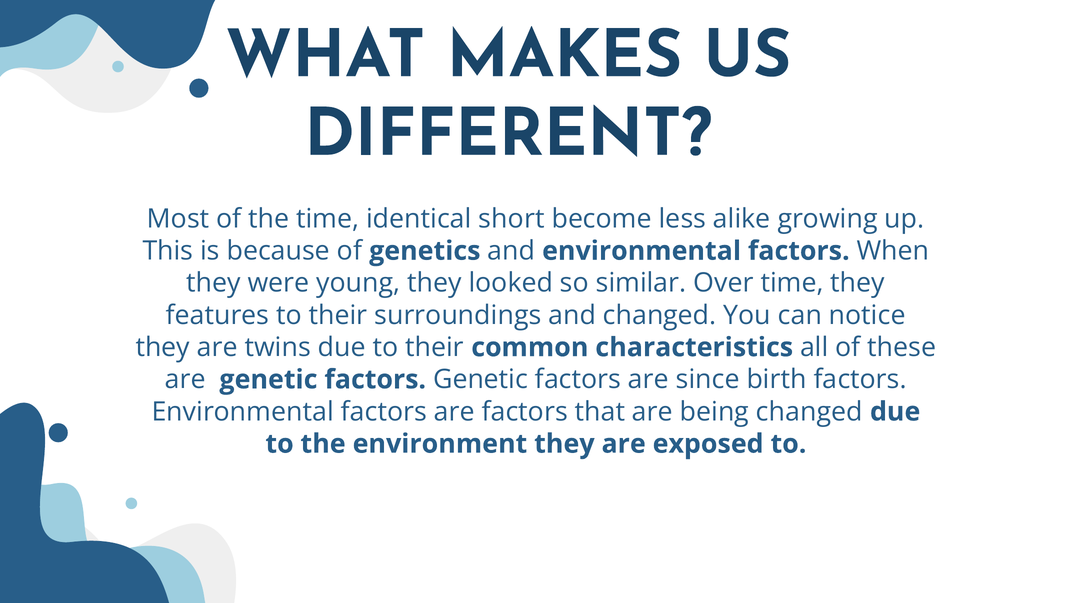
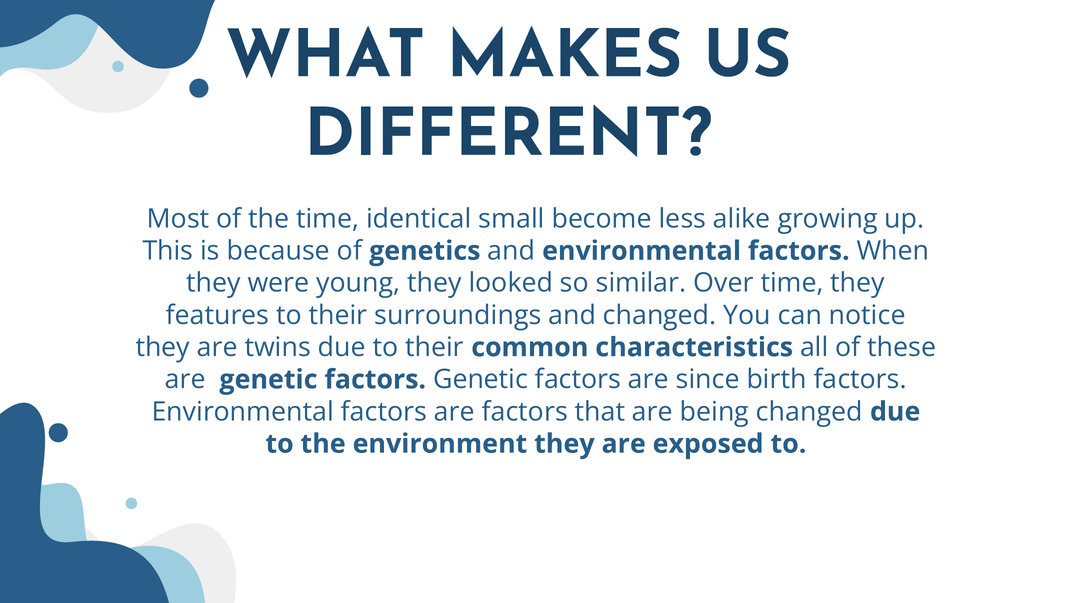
short: short -> small
